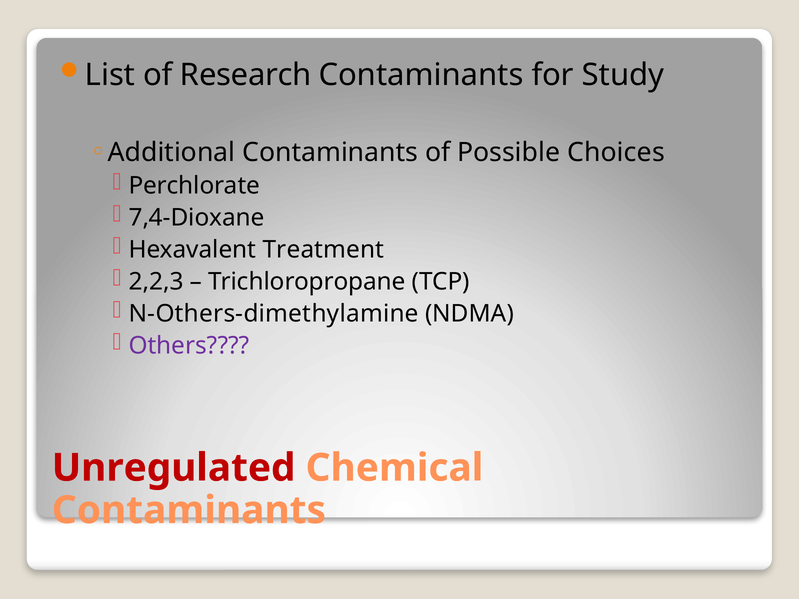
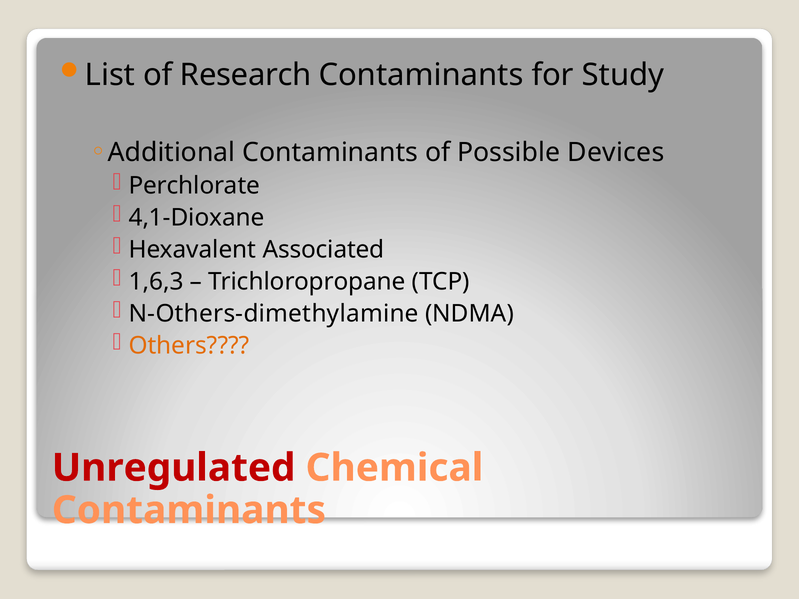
Choices: Choices -> Devices
7,4-Dioxane: 7,4-Dioxane -> 4,1-Dioxane
Treatment: Treatment -> Associated
2,2,3: 2,2,3 -> 1,6,3
Others colour: purple -> orange
